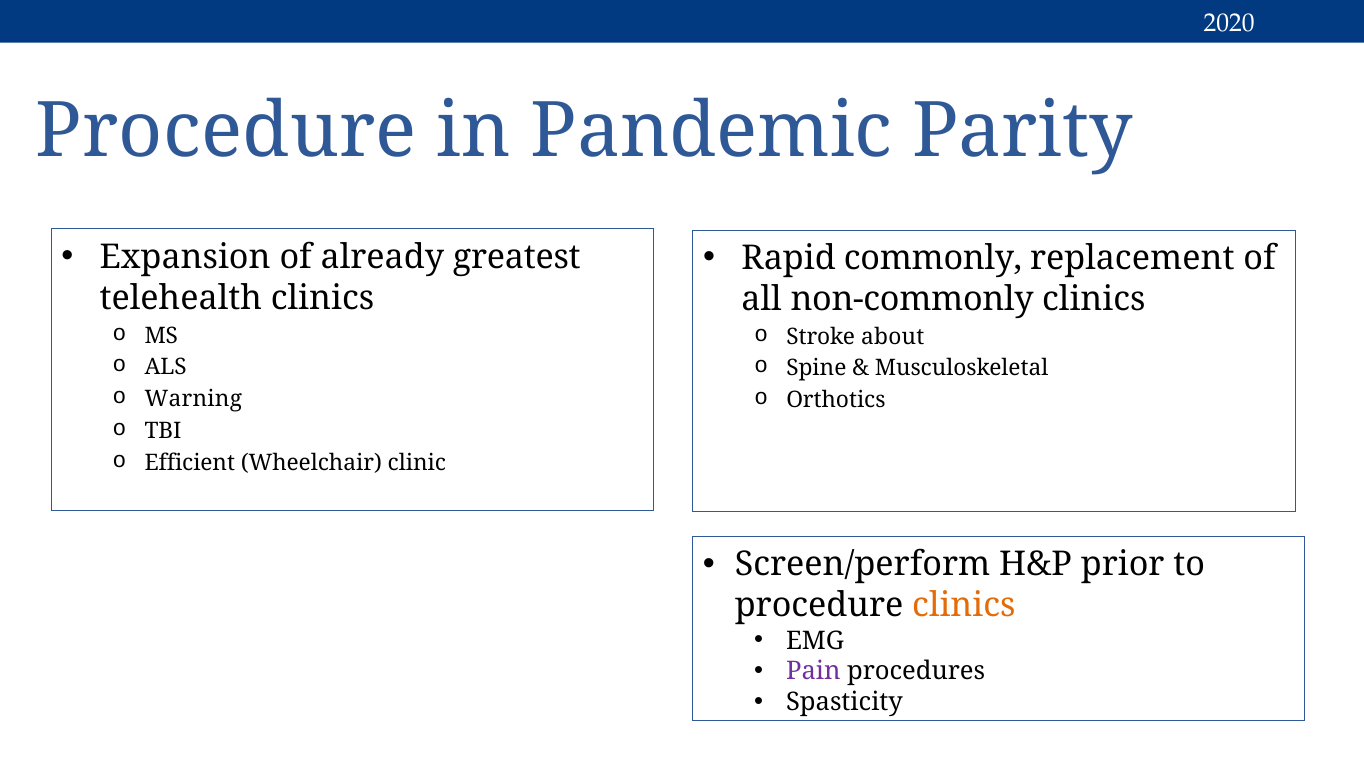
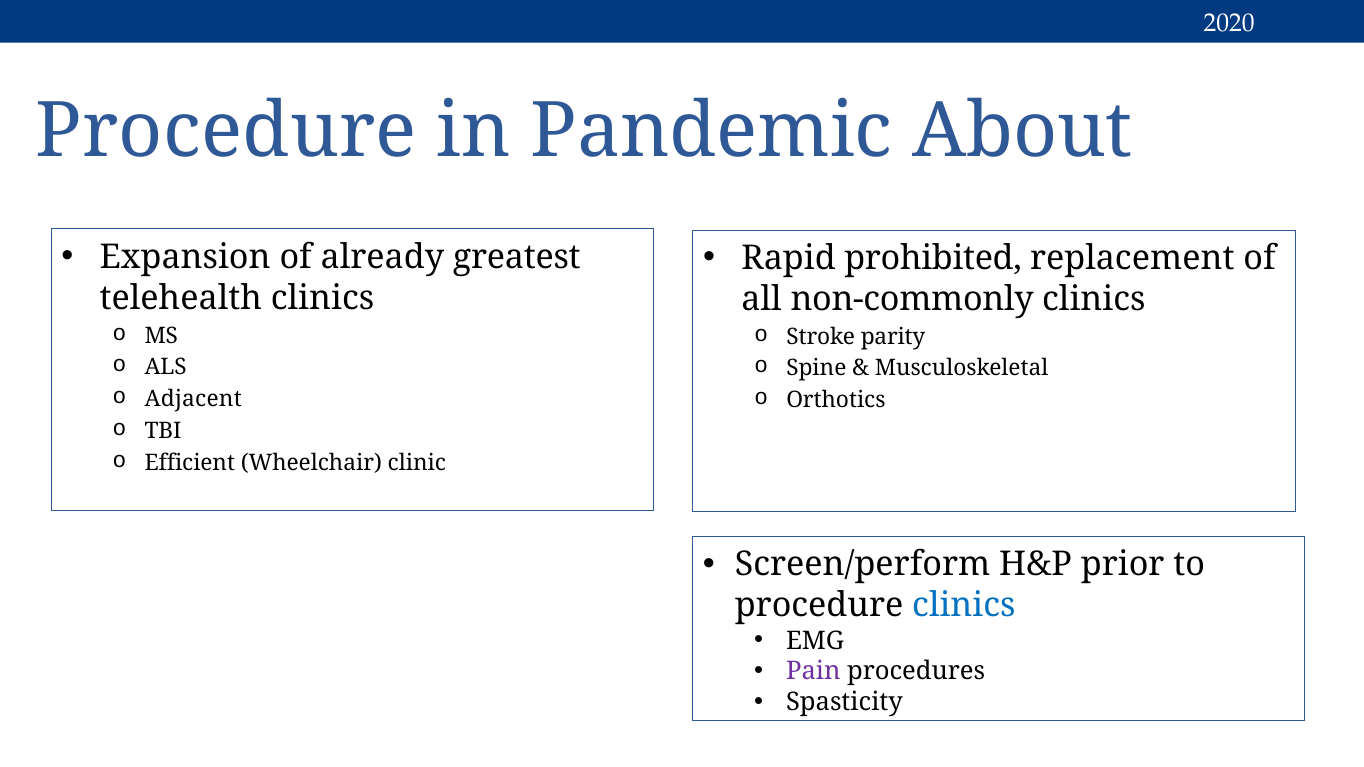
Parity: Parity -> About
commonly: commonly -> prohibited
about: about -> parity
Warning: Warning -> Adjacent
clinics at (964, 606) colour: orange -> blue
